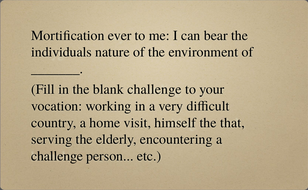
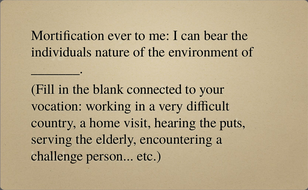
blank challenge: challenge -> connected
himself: himself -> hearing
that: that -> puts
